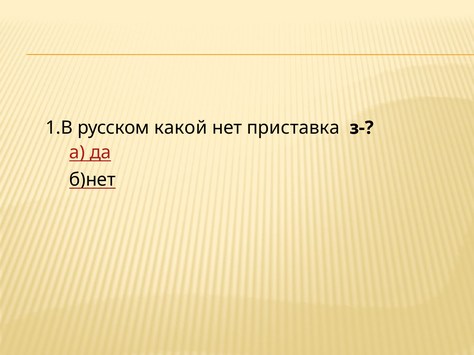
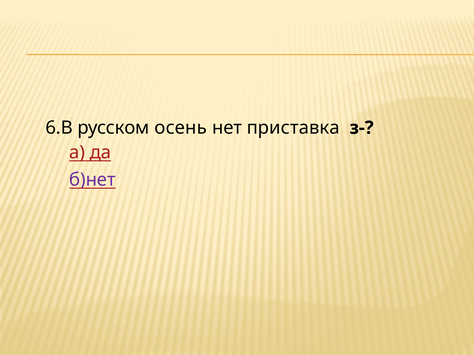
1.В: 1.В -> 6.В
какой: какой -> осень
б)нет colour: black -> purple
